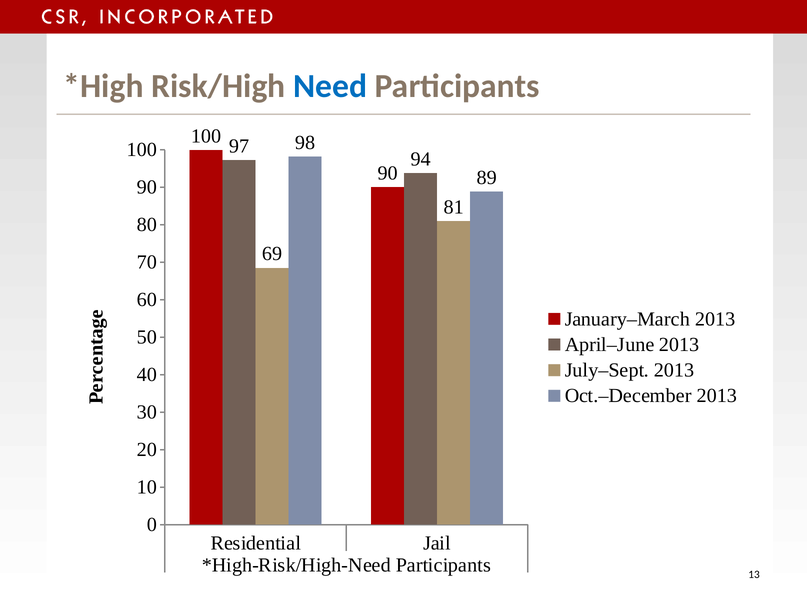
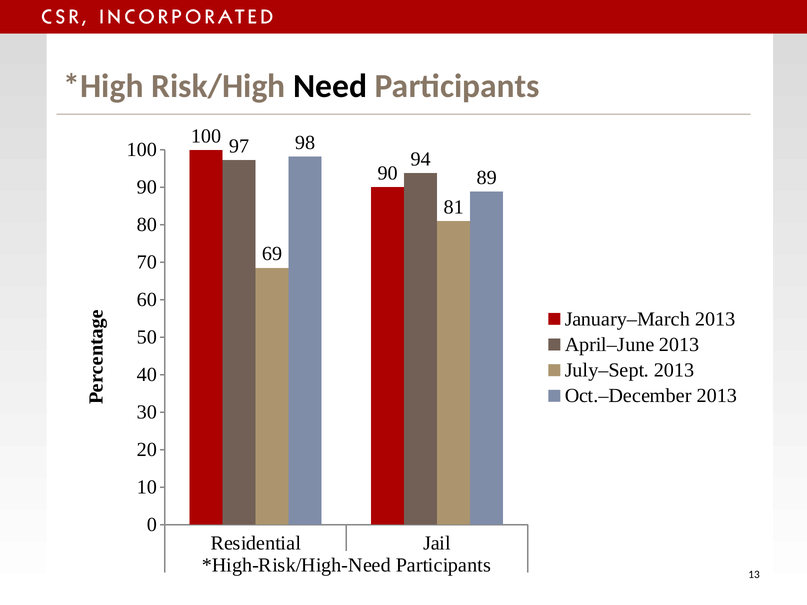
Need colour: blue -> black
